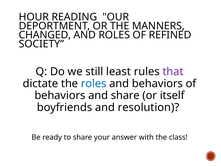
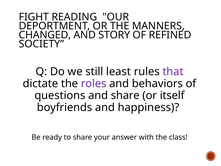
HOUR: HOUR -> FIGHT
AND ROLES: ROLES -> STORY
roles at (94, 83) colour: blue -> purple
behaviors at (60, 95): behaviors -> questions
resolution: resolution -> happiness
